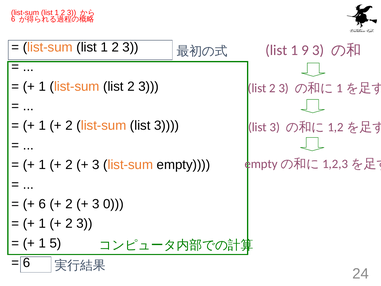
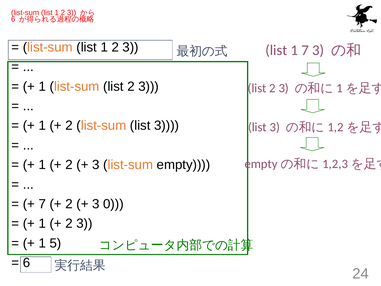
1 9: 9 -> 7
6 at (42, 204): 6 -> 7
